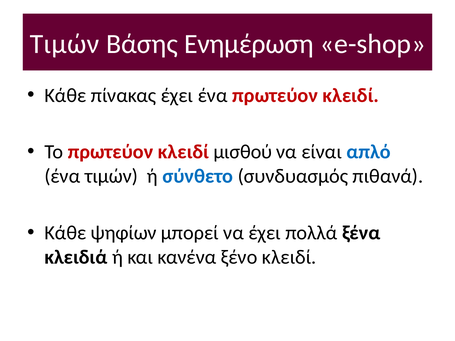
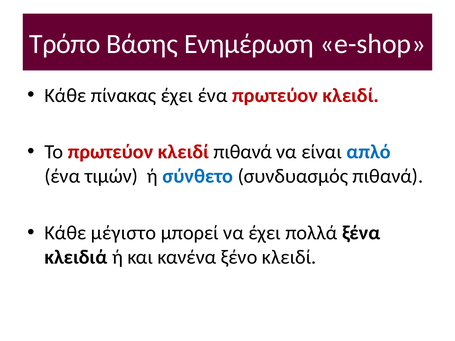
Τιμών at (64, 44): Τιμών -> Τρόπο
κλειδί μισθού: μισθού -> πιθανά
ψηφίων: ψηφίων -> μέγιστο
